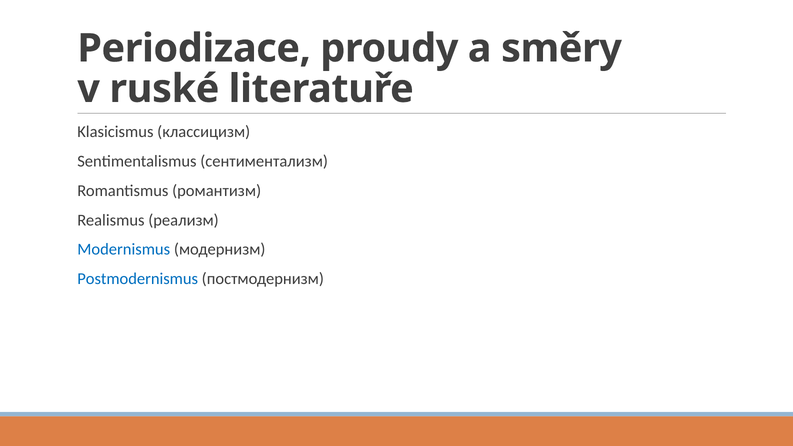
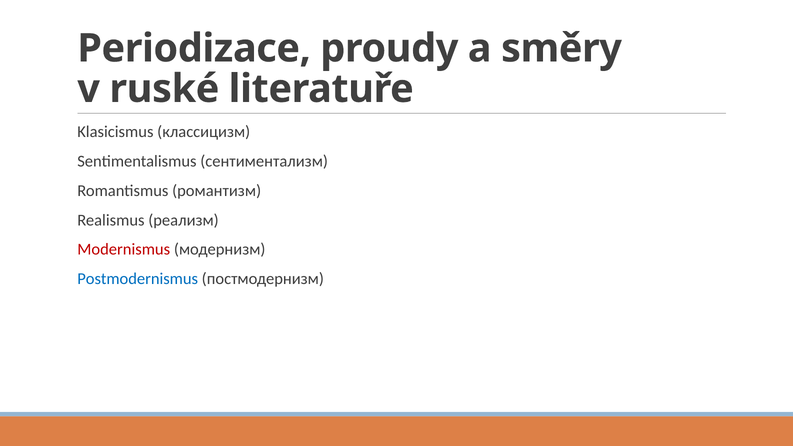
Modernismus colour: blue -> red
